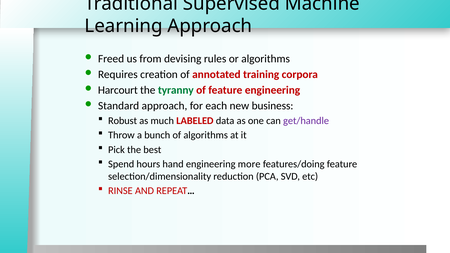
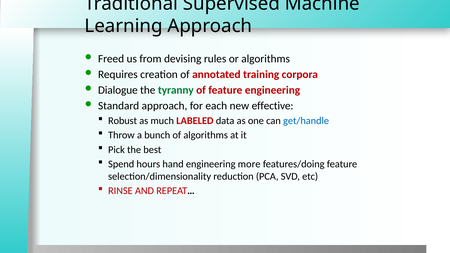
Harcourt: Harcourt -> Dialogue
business: business -> effective
get/handle colour: purple -> blue
